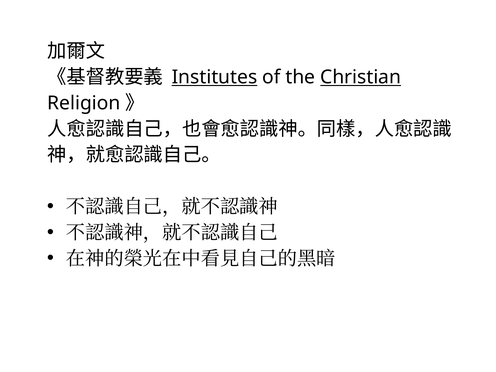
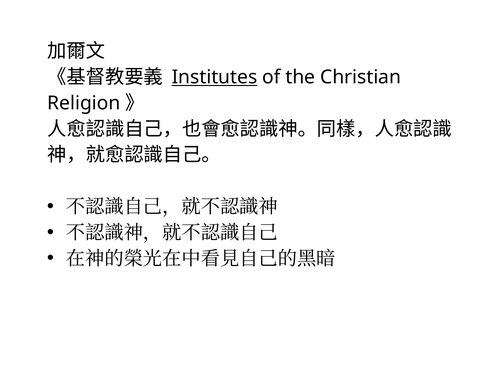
Christian underline: present -> none
